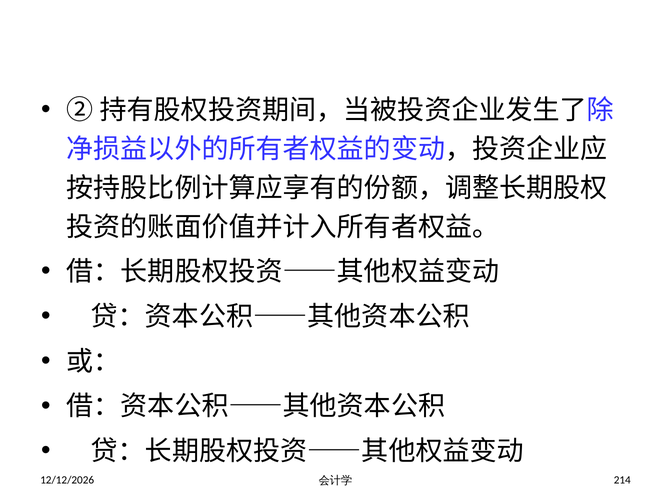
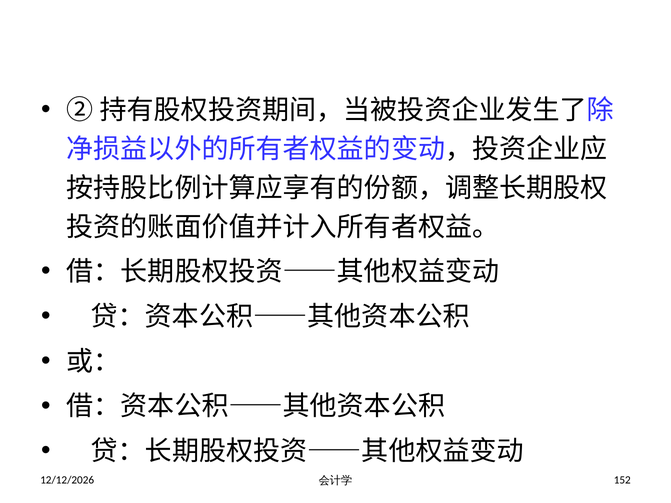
214: 214 -> 152
